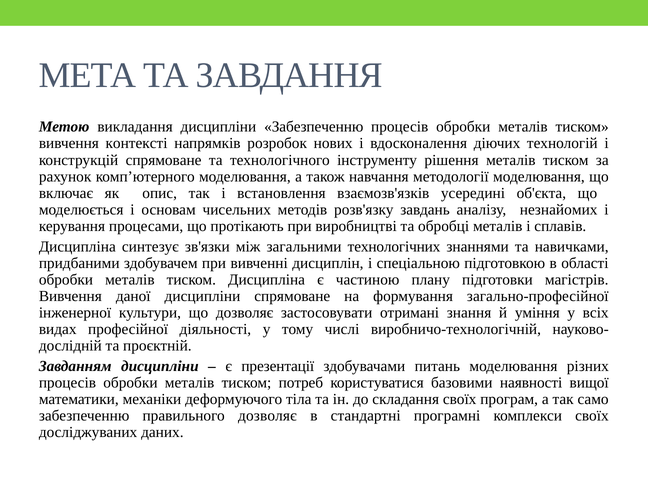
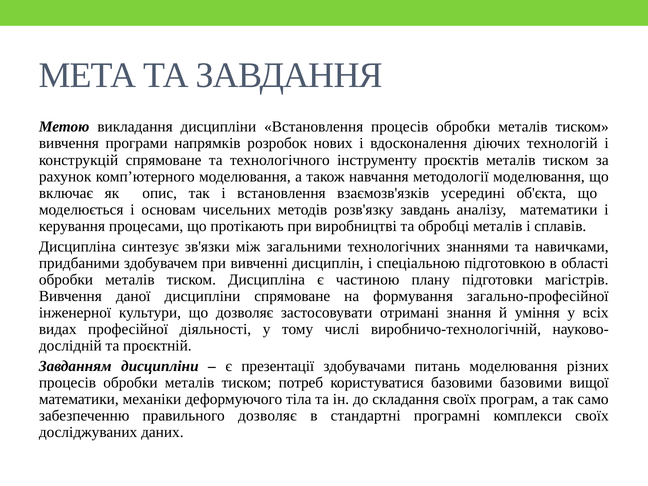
дисципліни Забезпеченню: Забезпеченню -> Встановлення
контексті: контексті -> програми
рішення: рішення -> проєктів
аналізу незнайомих: незнайомих -> математики
базовими наявності: наявності -> базовими
